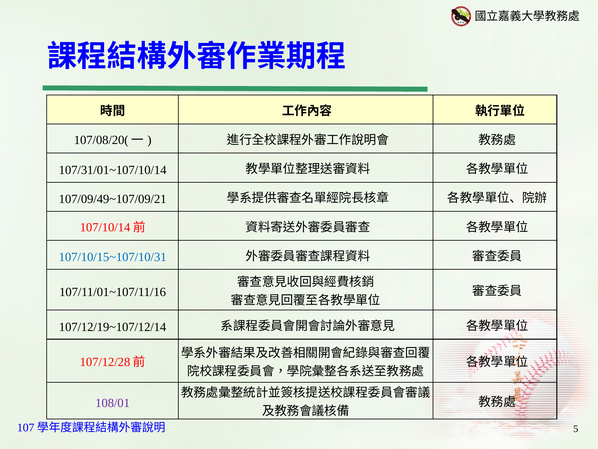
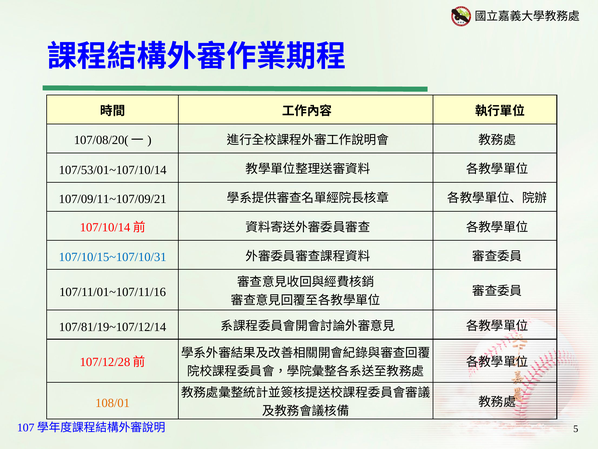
107/31/01~107/10/14: 107/31/01~107/10/14 -> 107/53/01~107/10/14
107/09/49~107/09/21: 107/09/49~107/09/21 -> 107/09/11~107/09/21
107/12/19~107/12/14: 107/12/19~107/12/14 -> 107/81/19~107/12/14
108/01 colour: purple -> orange
